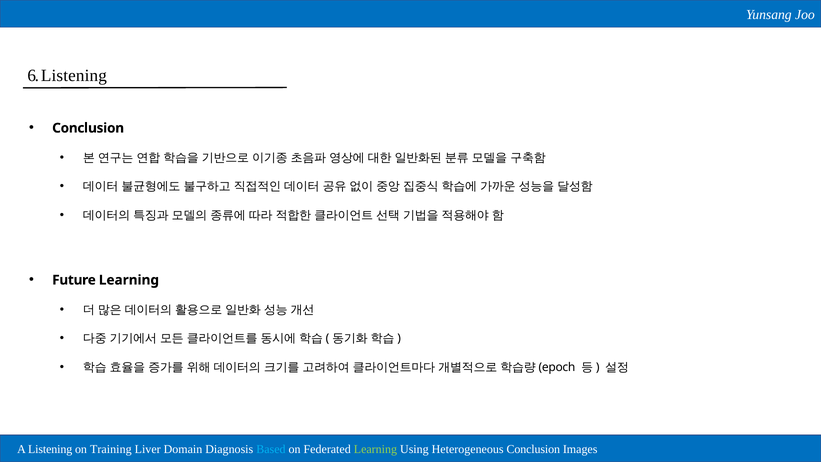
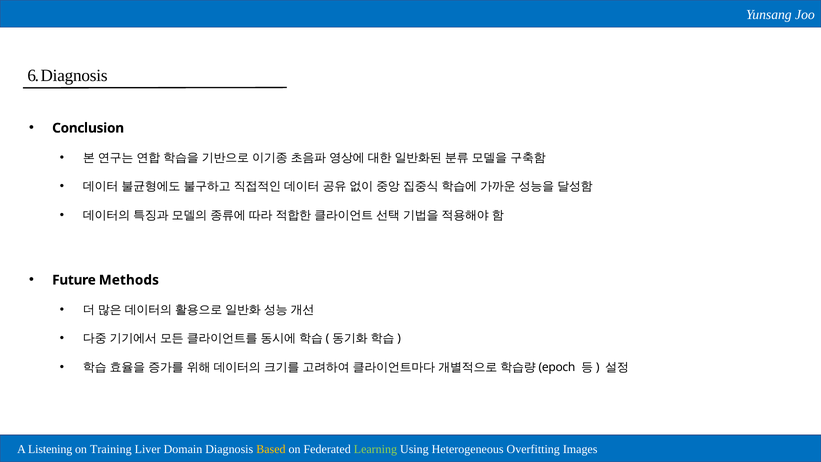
6 Listening: Listening -> Diagnosis
Future Learning: Learning -> Methods
Based colour: light blue -> yellow
Heterogeneous Conclusion: Conclusion -> Overfitting
